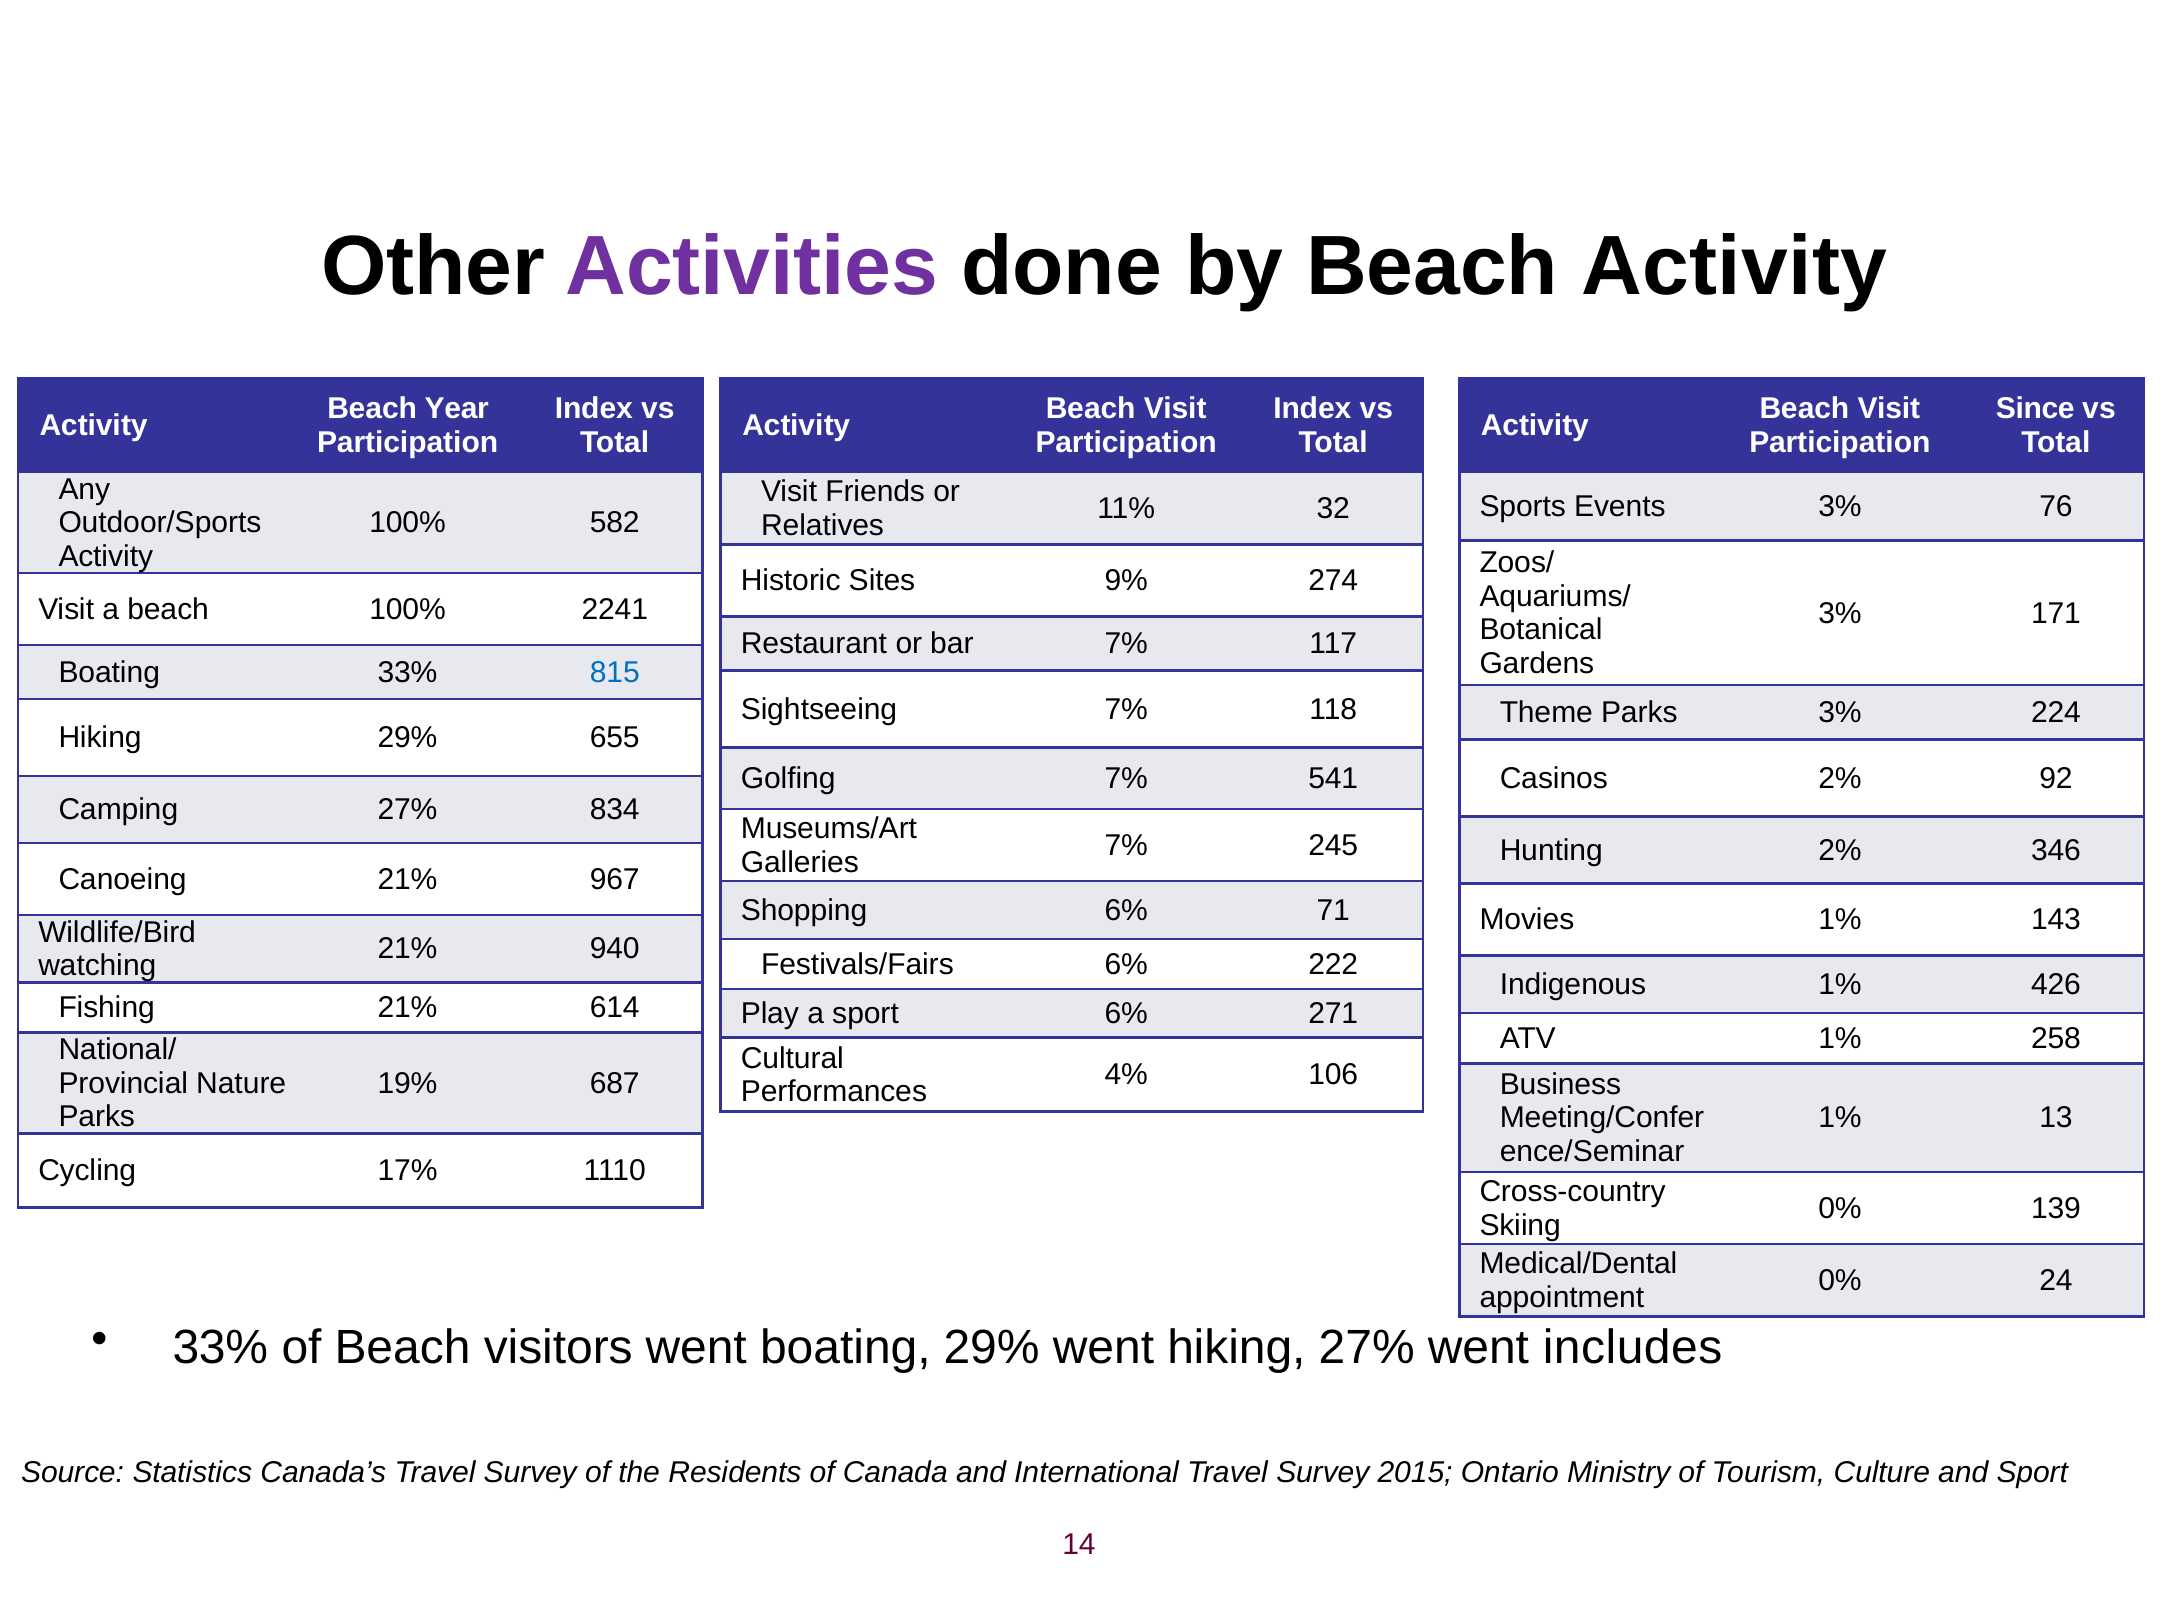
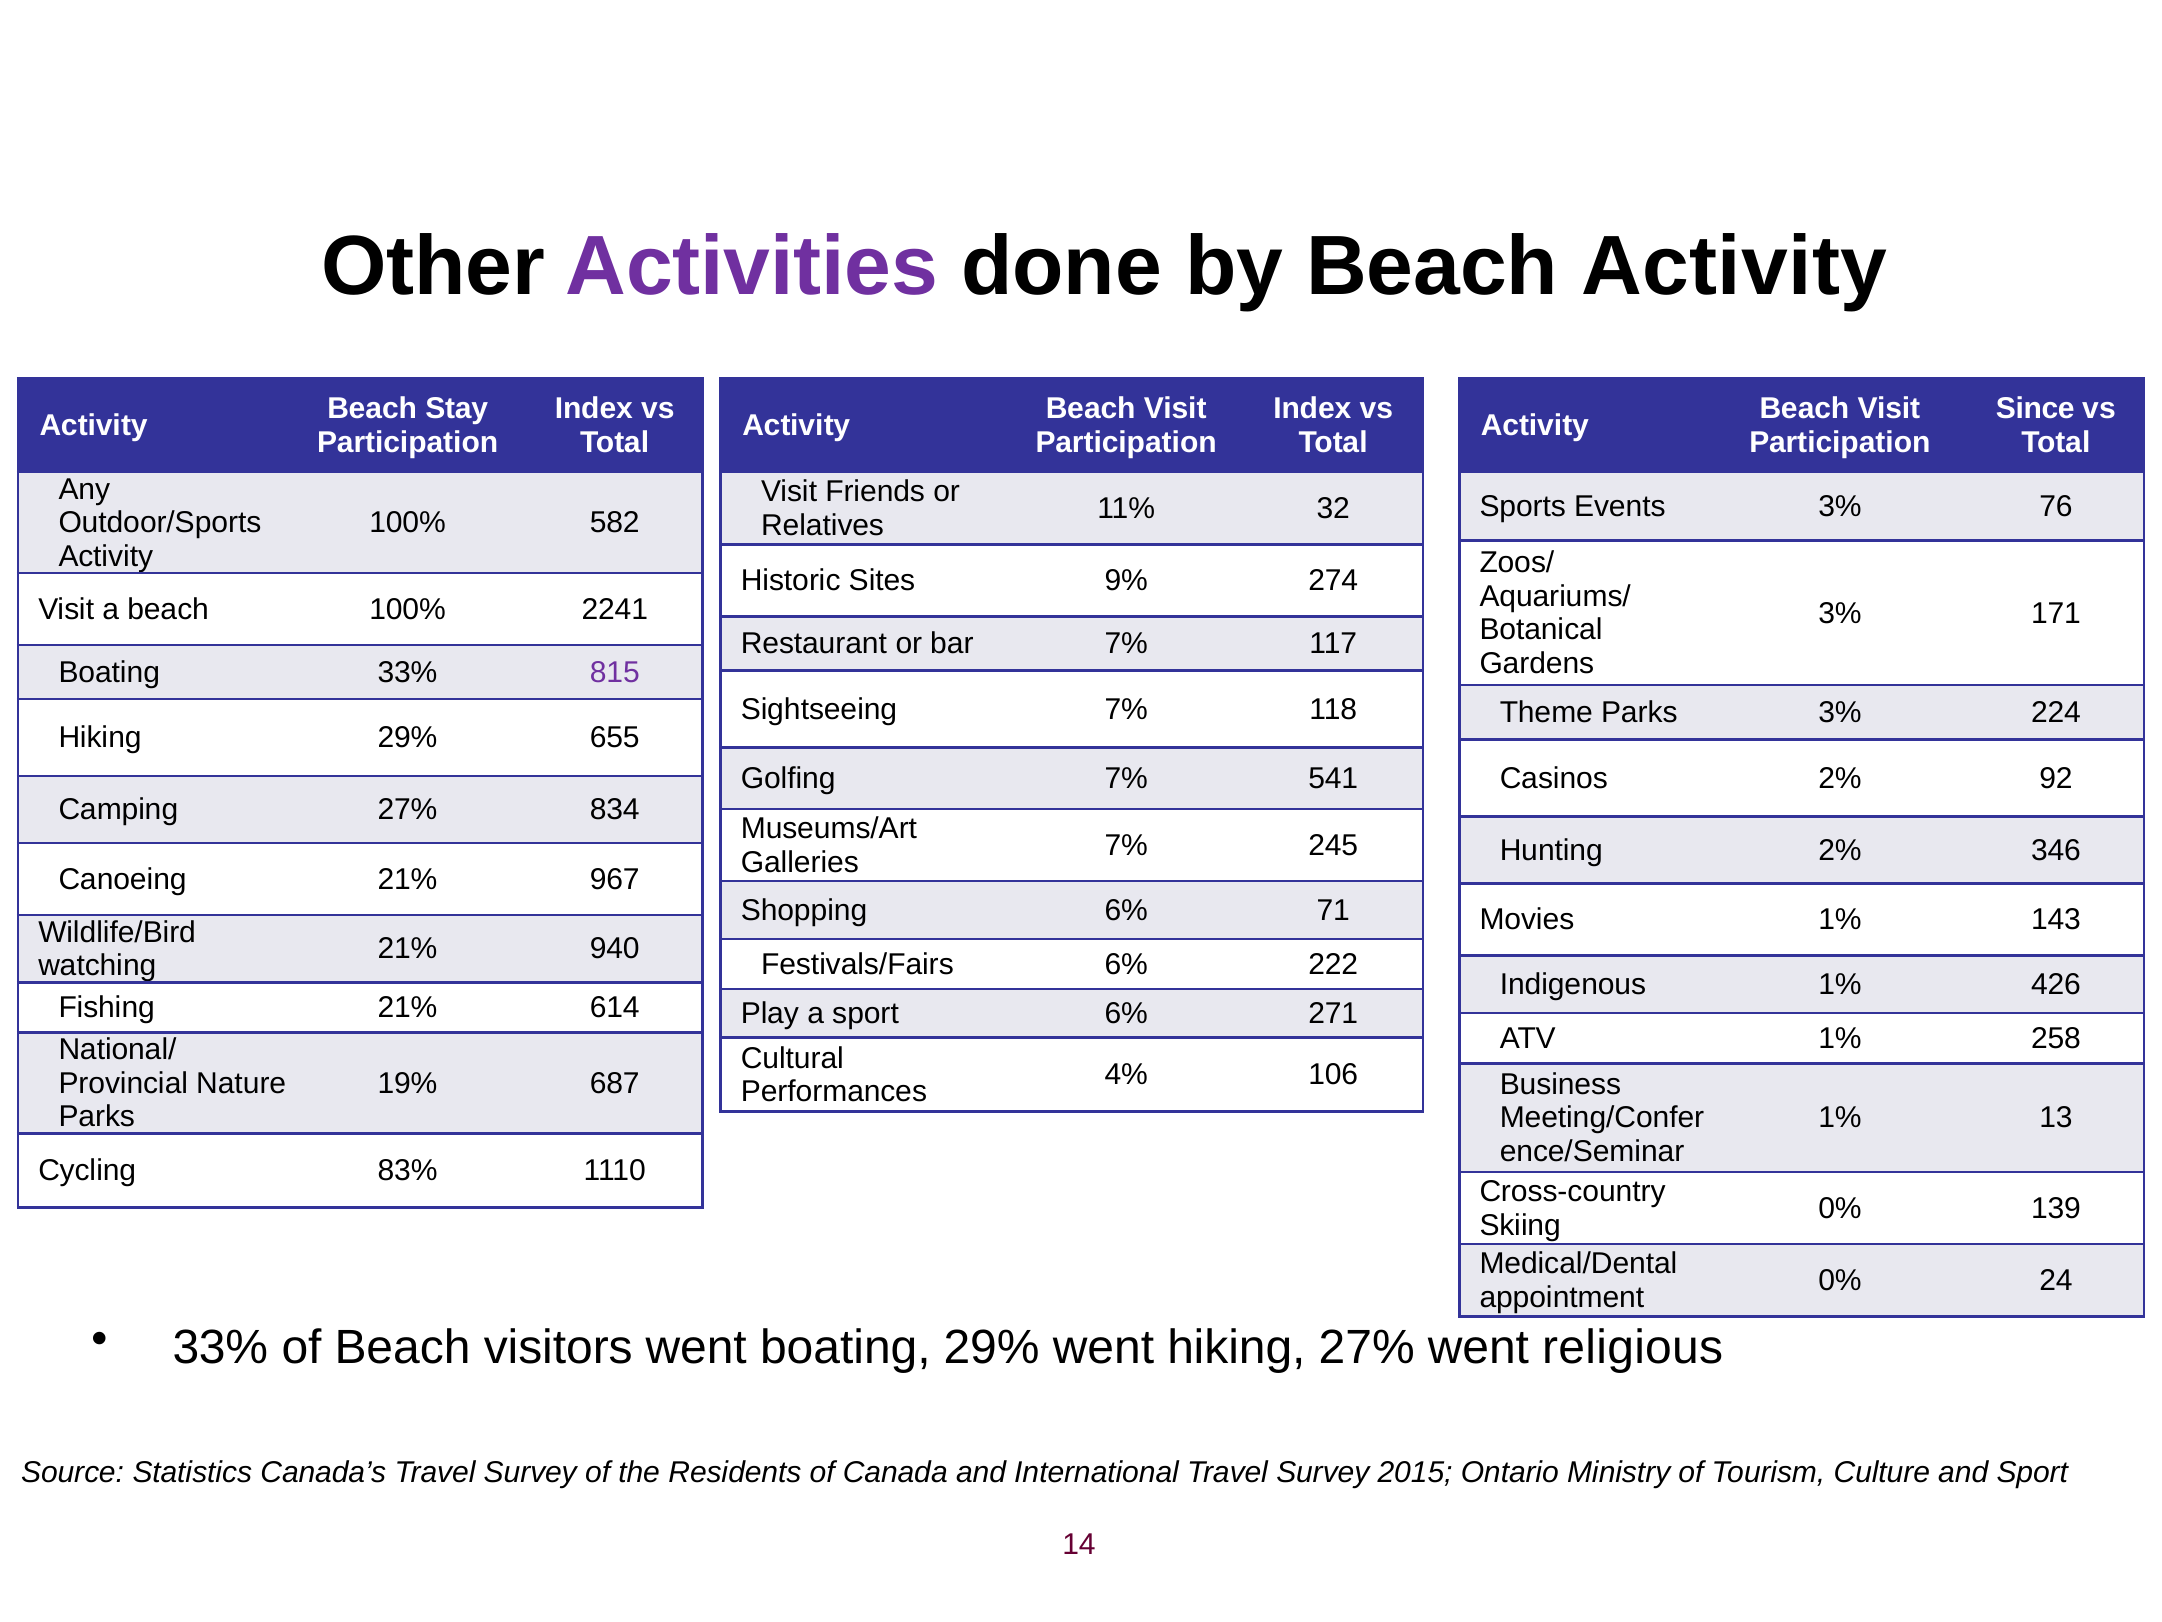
Year: Year -> Stay
815 colour: blue -> purple
17%: 17% -> 83%
includes: includes -> religious
